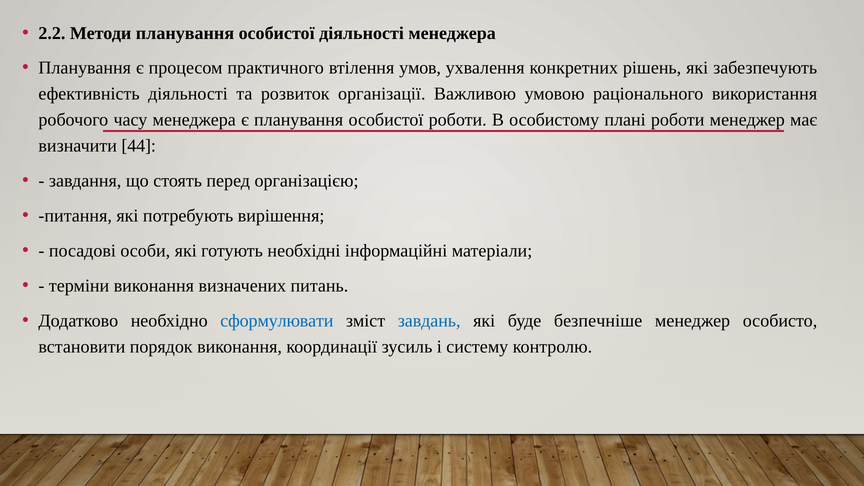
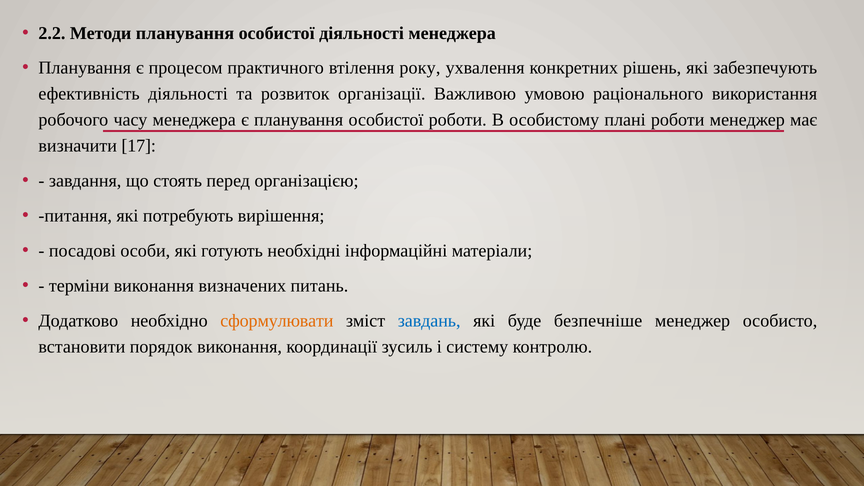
умов: умов -> року
44: 44 -> 17
сформулювати colour: blue -> orange
